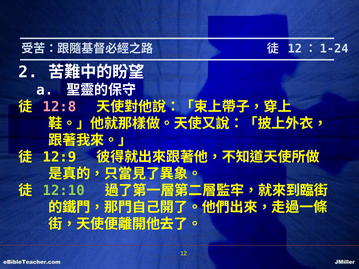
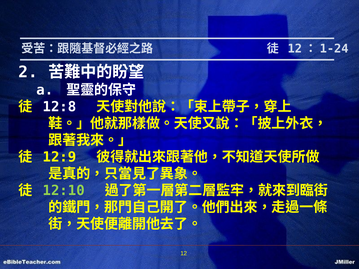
12:8 colour: pink -> white
